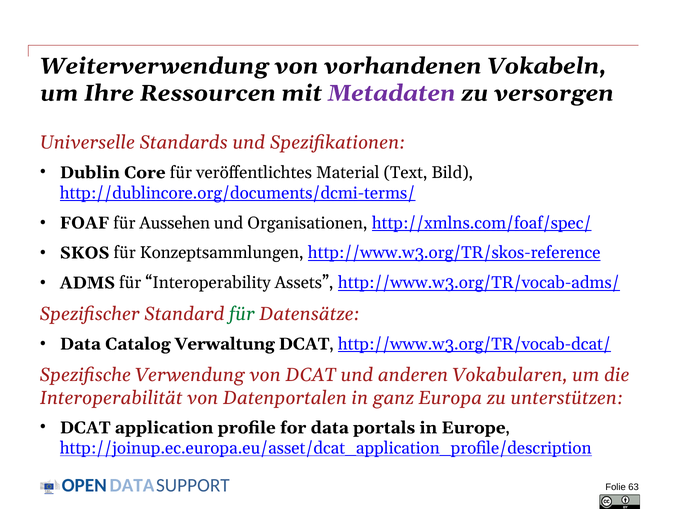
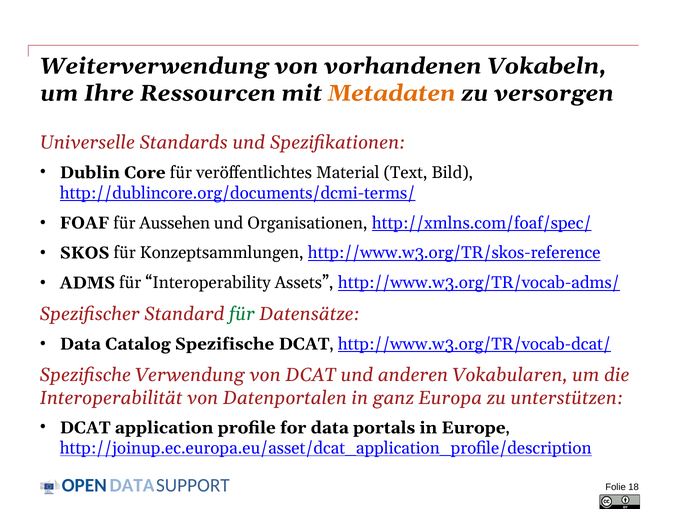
Metadaten colour: purple -> orange
Catalog Verwaltung: Verwaltung -> Spezifische
63: 63 -> 18
